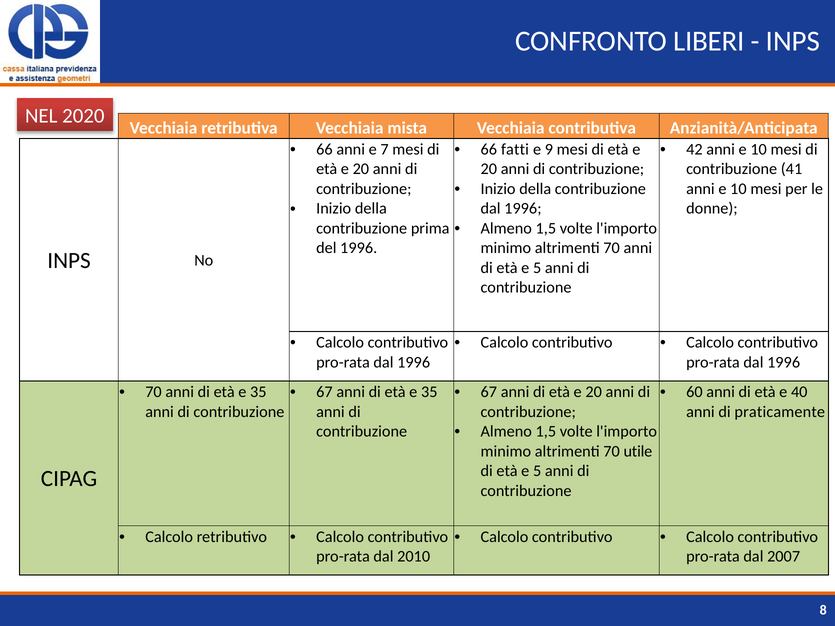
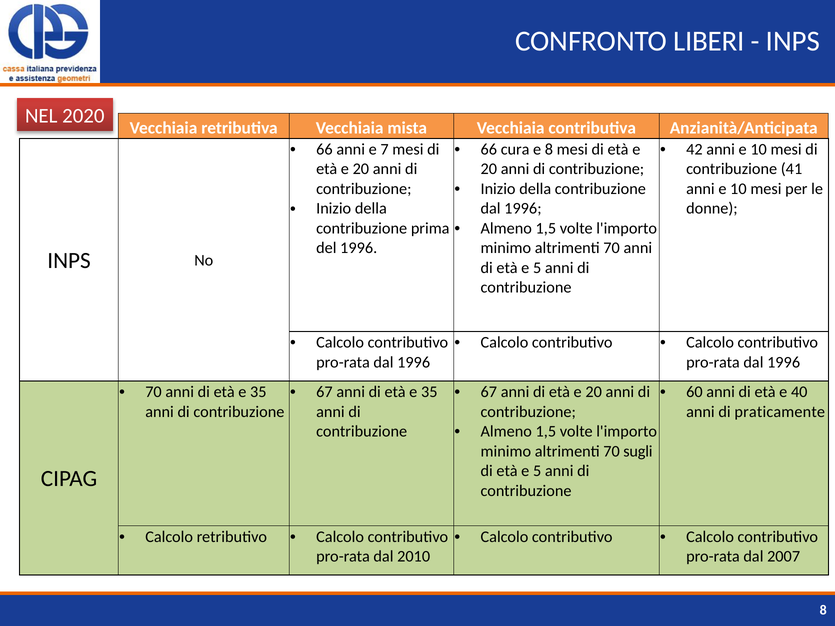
fatti: fatti -> cura
e 9: 9 -> 8
utile: utile -> sugli
